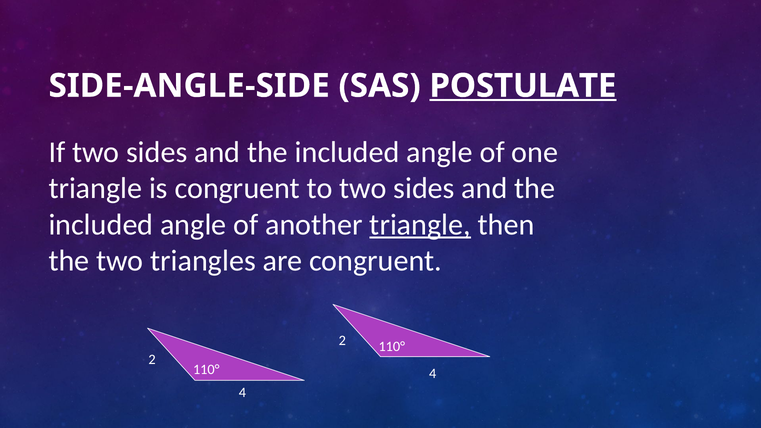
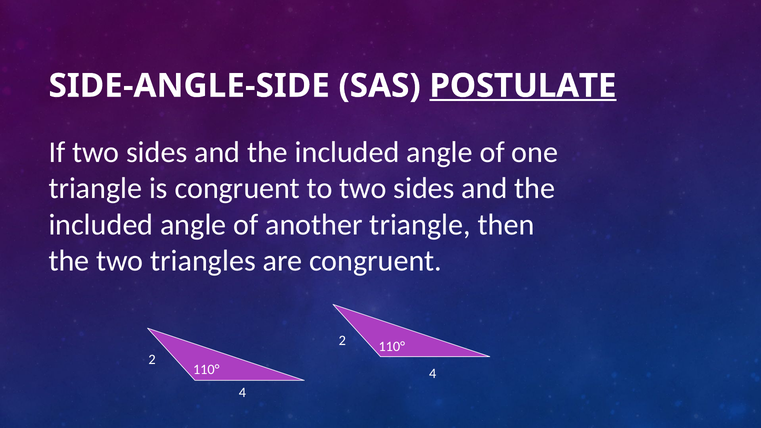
triangle at (420, 225) underline: present -> none
